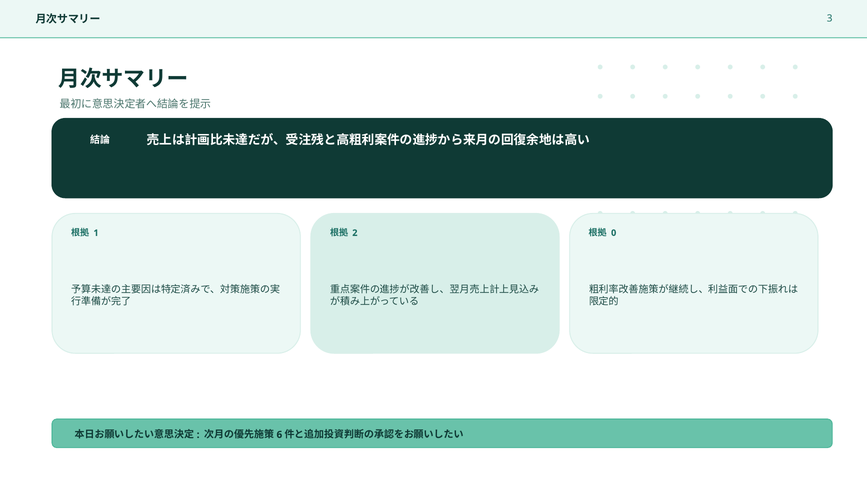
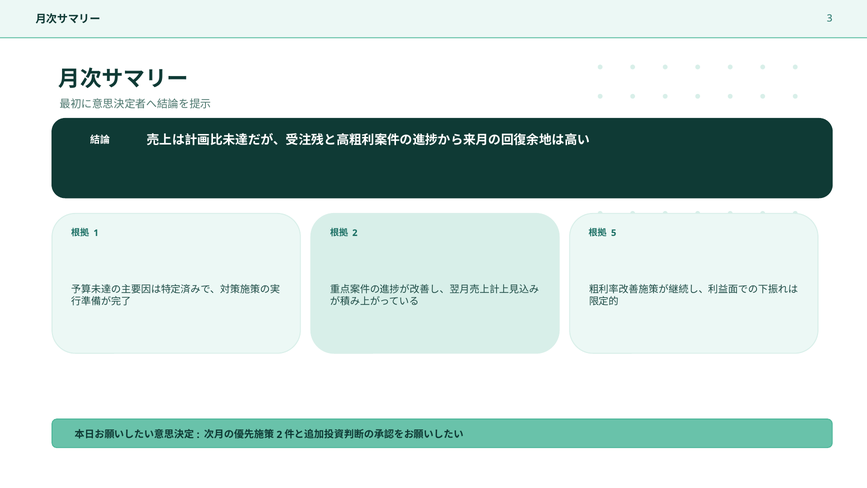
0: 0 -> 5
6 at (279, 434): 6 -> 2
